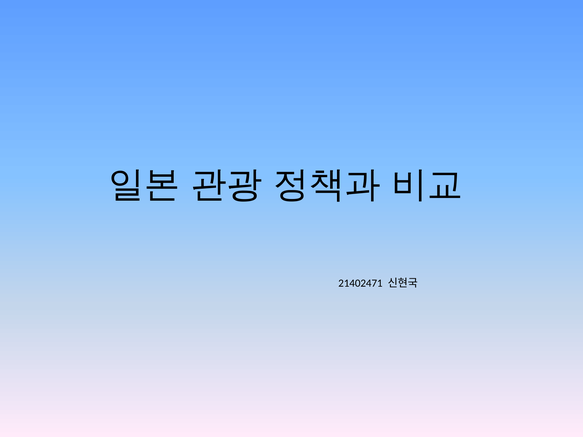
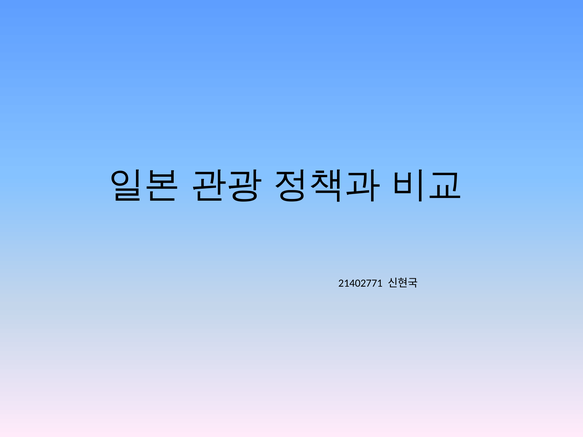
21402471: 21402471 -> 21402771
